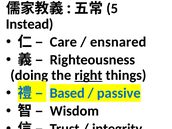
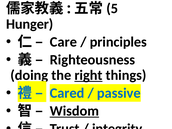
Instead: Instead -> Hunger
ensnared: ensnared -> principles
Based: Based -> Cared
Wisdom underline: none -> present
